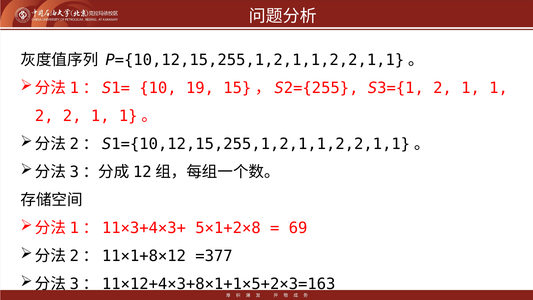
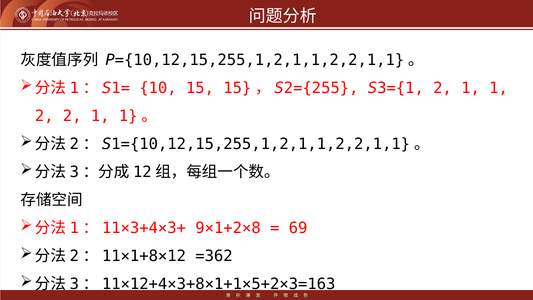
19: 19 -> 15
5×1+2×8: 5×1+2×8 -> 9×1+2×8
=377: =377 -> =362
